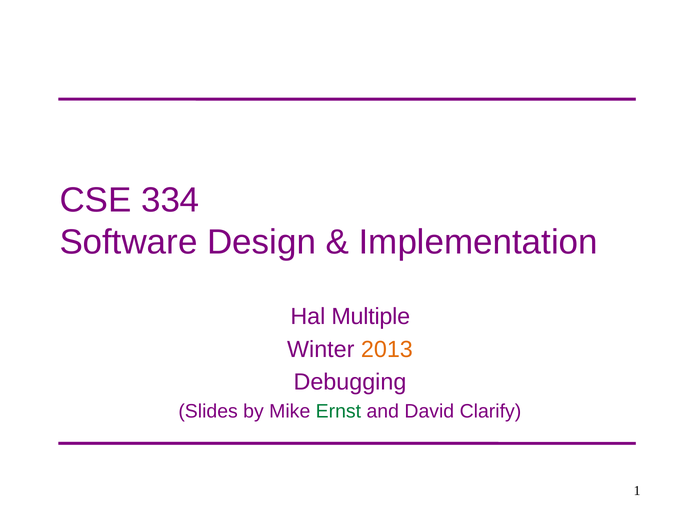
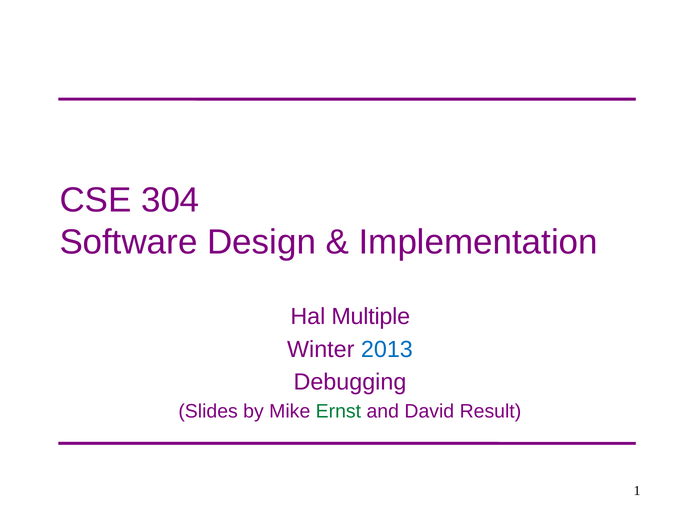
334: 334 -> 304
2013 colour: orange -> blue
Clarify: Clarify -> Result
